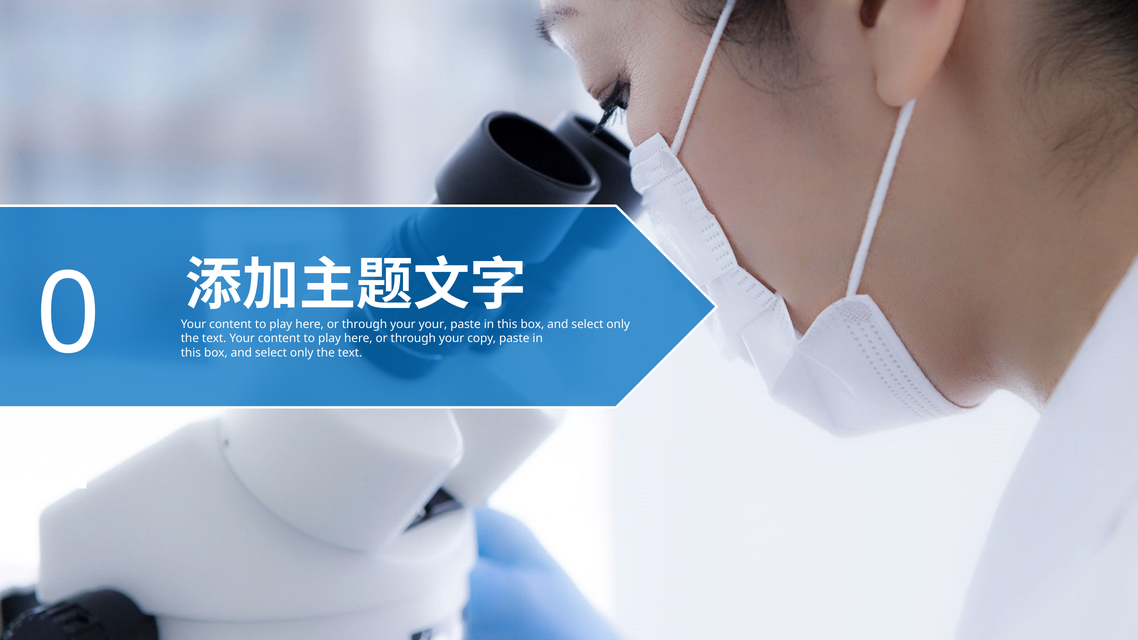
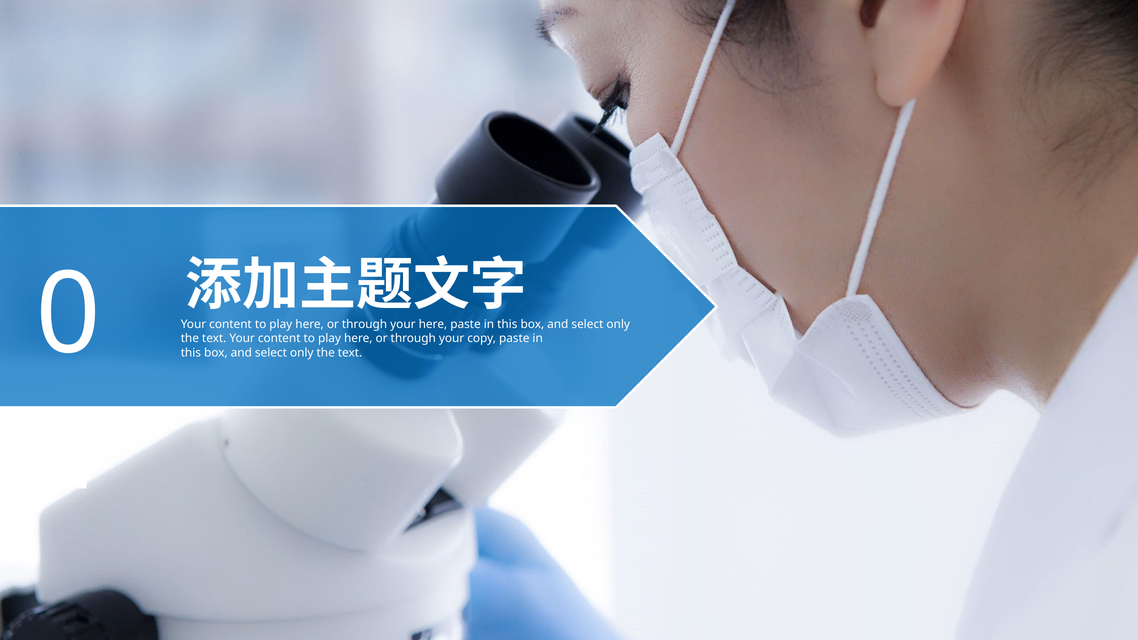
your your: your -> here
